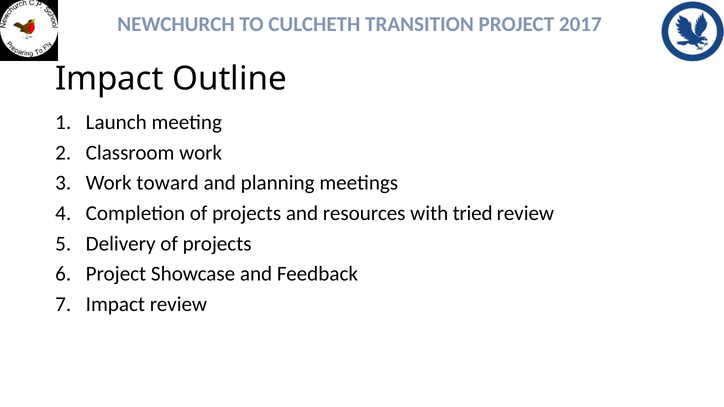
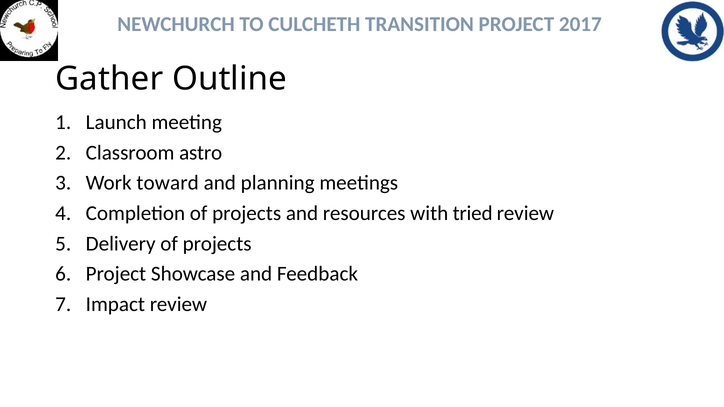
Impact at (109, 79): Impact -> Gather
Classroom work: work -> astro
